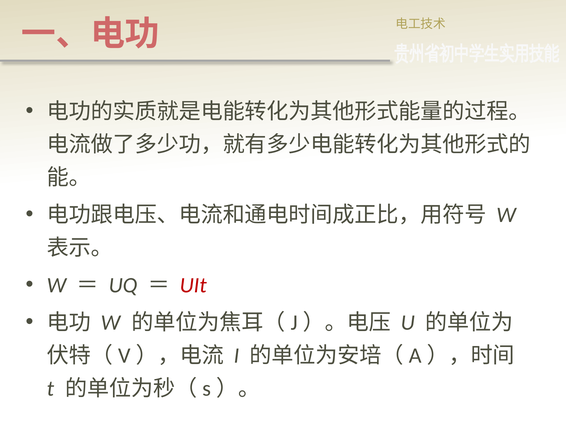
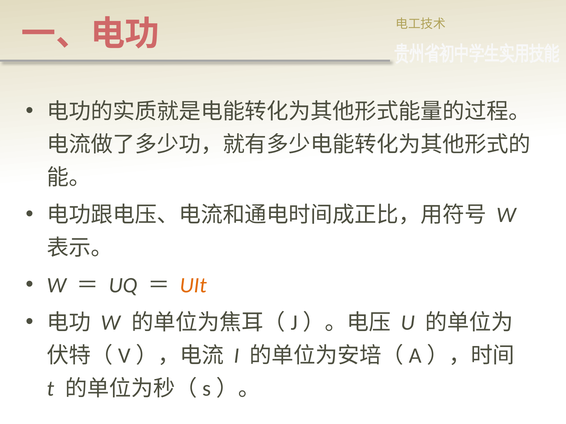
UIt colour: red -> orange
